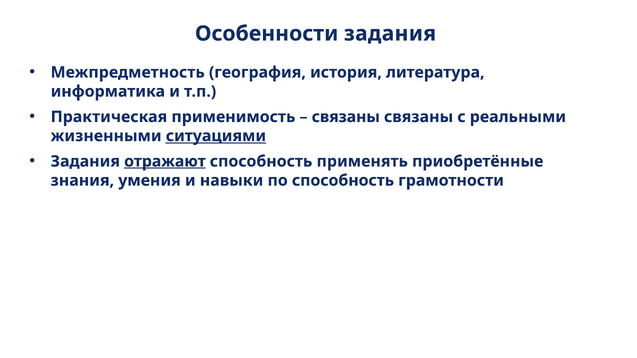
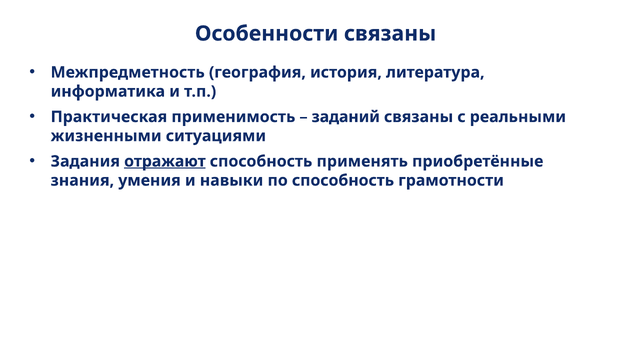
Особенности задания: задания -> связаны
связаны at (346, 117): связаны -> заданий
ситуациями underline: present -> none
